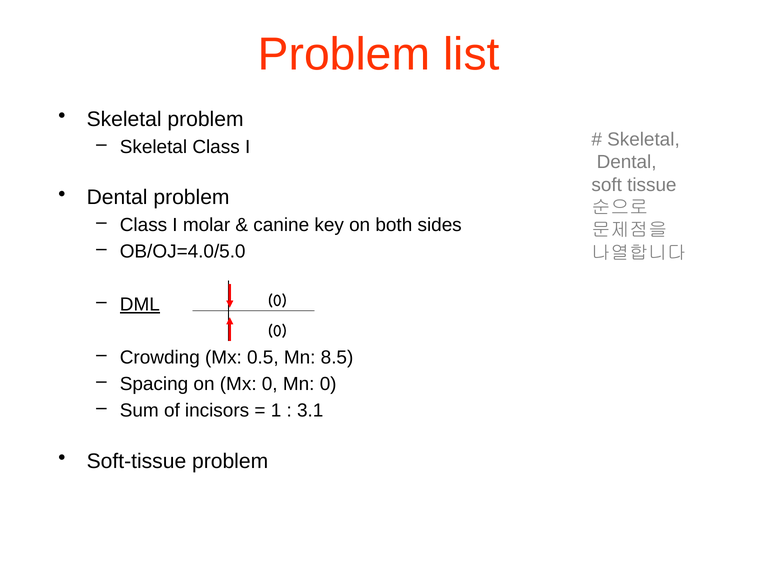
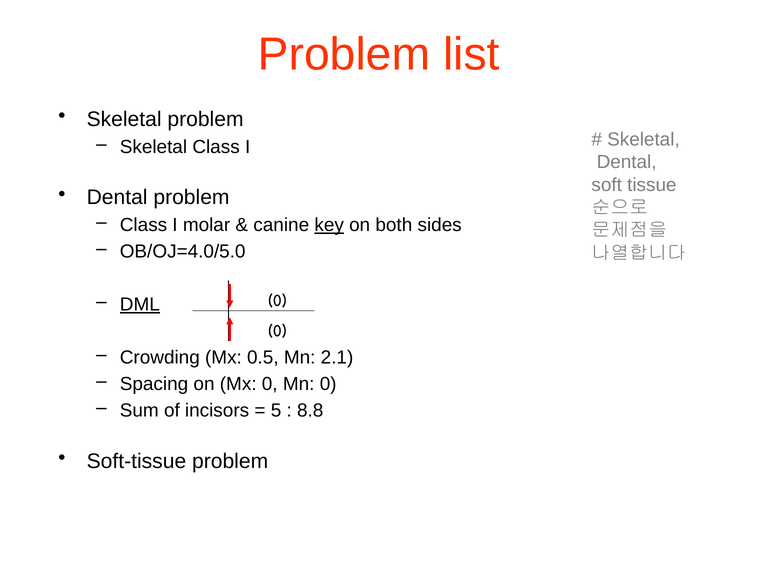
key underline: none -> present
8.5: 8.5 -> 2.1
1: 1 -> 5
3.1: 3.1 -> 8.8
